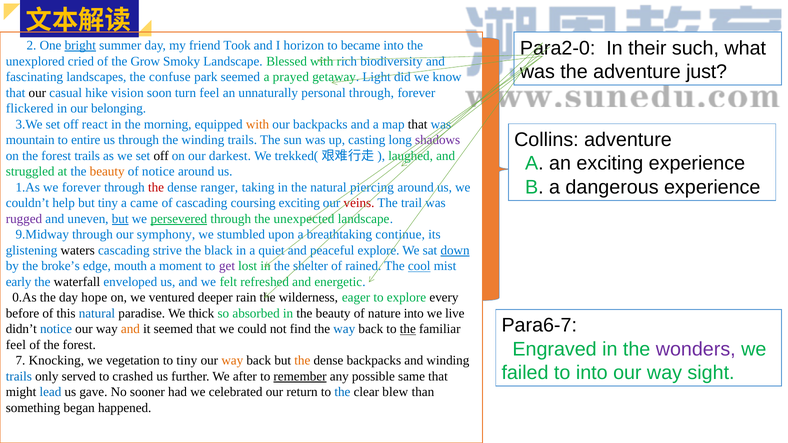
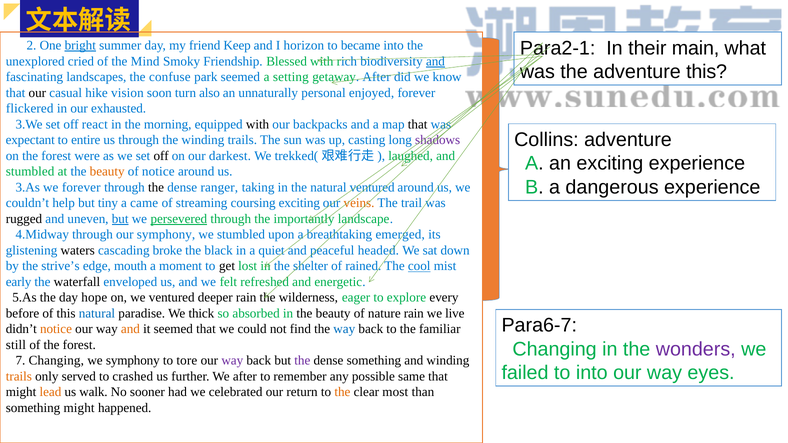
Para2-0: Para2-0 -> Para2-1
such: such -> main
Took: Took -> Keep
Grow: Grow -> Mind
Smoky Landscape: Landscape -> Friendship
and at (435, 61) underline: none -> present
adventure just: just -> this
prayed: prayed -> setting
getaway Light: Light -> After
turn feel: feel -> also
personal through: through -> enjoyed
belonging: belonging -> exhausted
with at (258, 124) colour: orange -> black
mountain: mountain -> expectant
forest trails: trails -> were
struggled at (30, 172): struggled -> stumbled
1.As: 1.As -> 3.As
the at (156, 187) colour: red -> black
natural piercing: piercing -> ventured
of cascading: cascading -> streaming
veins colour: red -> orange
rugged colour: purple -> black
unexpected: unexpected -> importantly
9.Midway: 9.Midway -> 4.Midway
continue: continue -> emerged
strive: strive -> broke
peaceful explore: explore -> headed
down underline: present -> none
broke’s: broke’s -> strive’s
get colour: purple -> black
0.As: 0.As -> 5.As
nature into: into -> rain
notice at (56, 329) colour: blue -> orange
the at (408, 329) underline: present -> none
feel at (16, 345): feel -> still
Engraved at (555, 349): Engraved -> Changing
7 Knocking: Knocking -> Changing
we vegetation: vegetation -> symphony
to tiny: tiny -> tore
way at (232, 361) colour: orange -> purple
the at (302, 361) colour: orange -> purple
dense backpacks: backpacks -> something
sight: sight -> eyes
trails at (19, 376) colour: blue -> orange
remember underline: present -> none
lead colour: blue -> orange
gave: gave -> walk
the at (342, 392) colour: blue -> orange
blew: blew -> most
something began: began -> might
